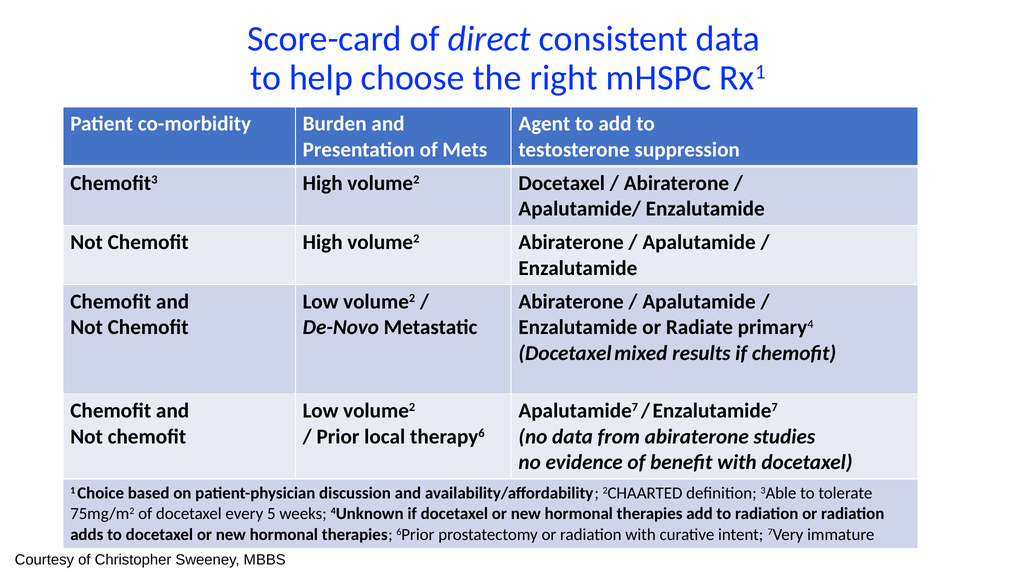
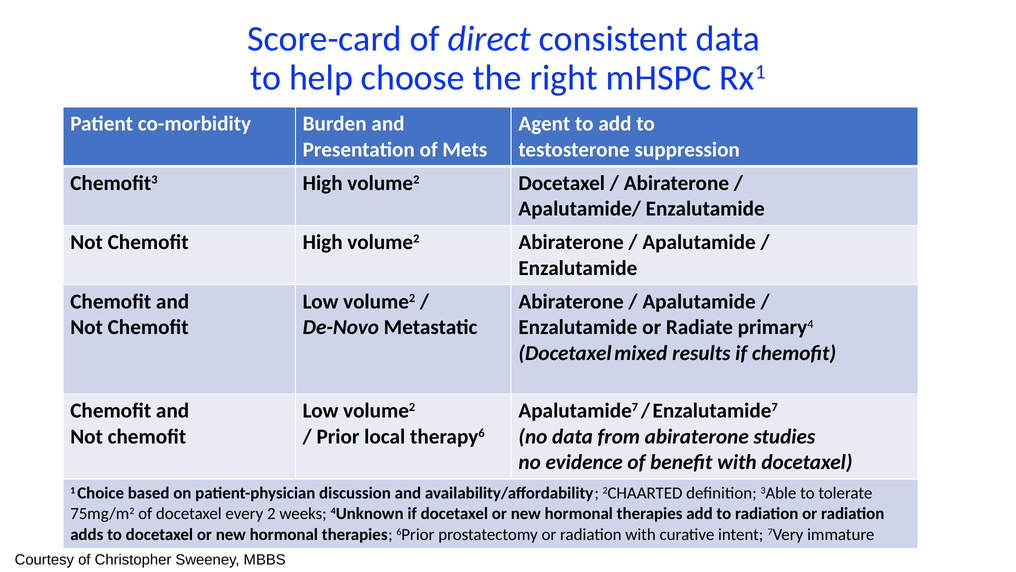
5: 5 -> 2
